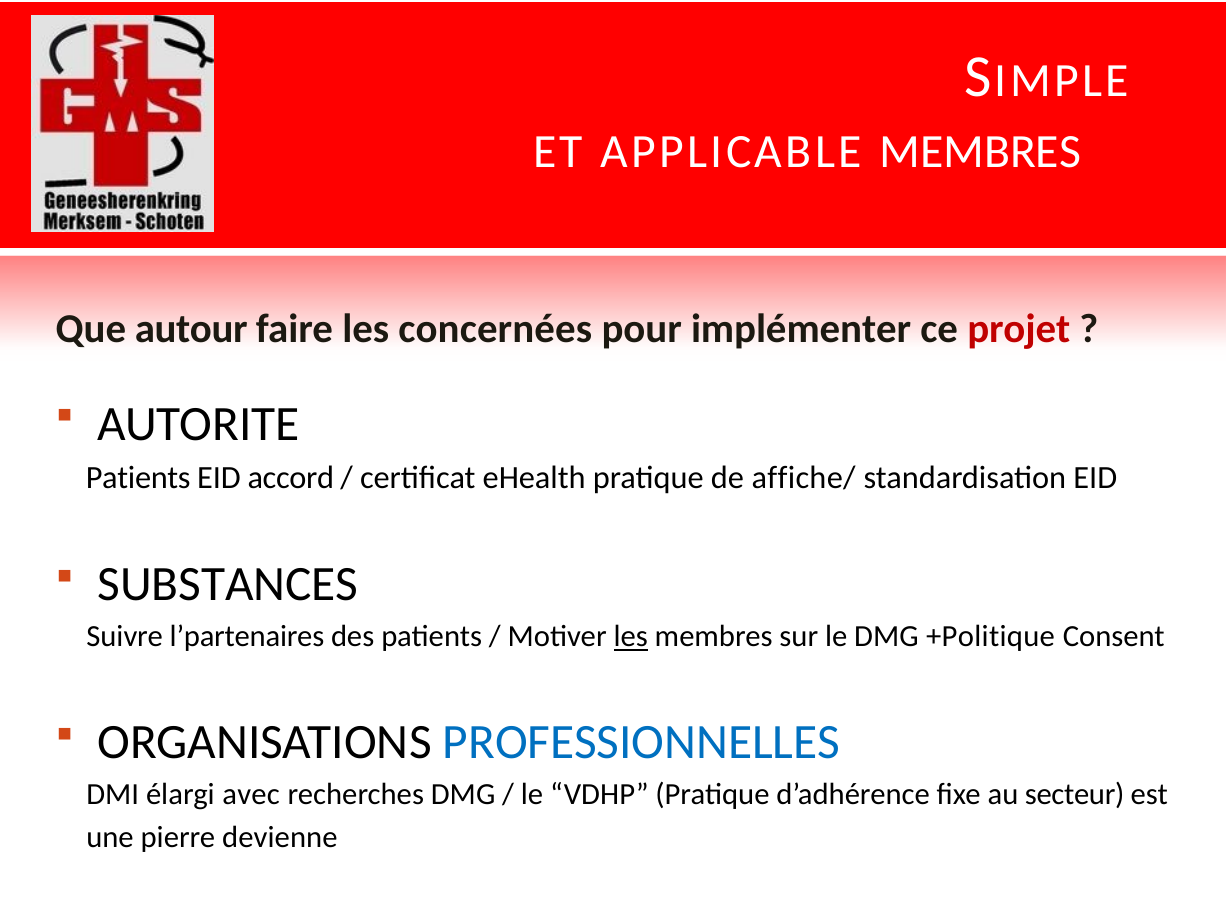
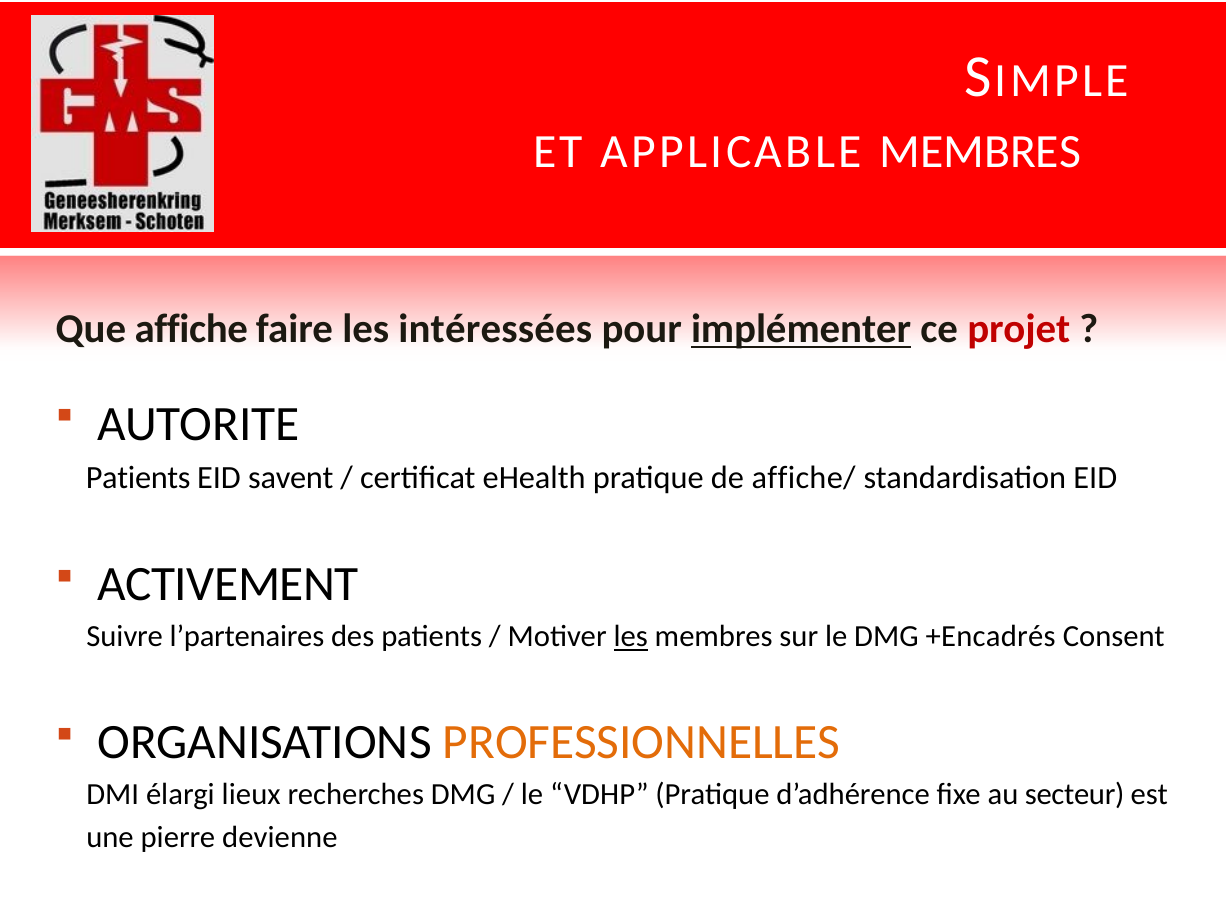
autour: autour -> affiche
concernées: concernées -> intéressées
implémenter underline: none -> present
accord: accord -> savent
SUBSTANCES: SUBSTANCES -> ACTIVEMENT
+Politique: +Politique -> +Encadrés
PROFESSIONNELLES colour: blue -> orange
avec: avec -> lieux
